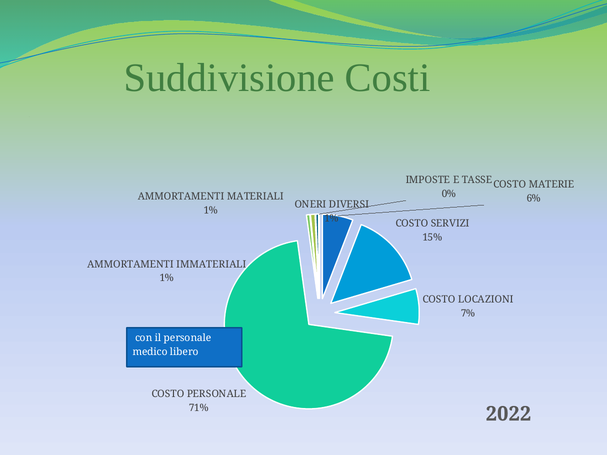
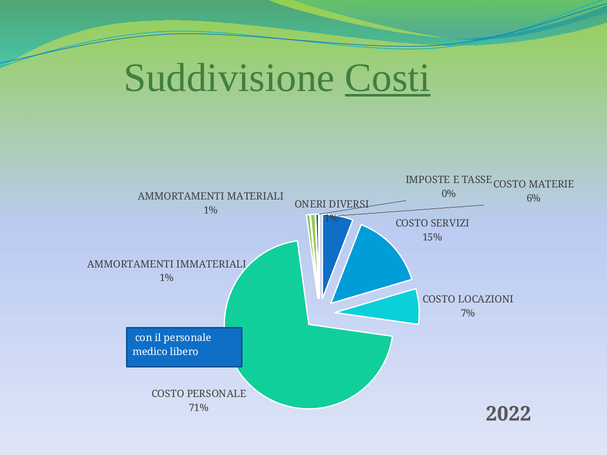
Costi underline: none -> present
